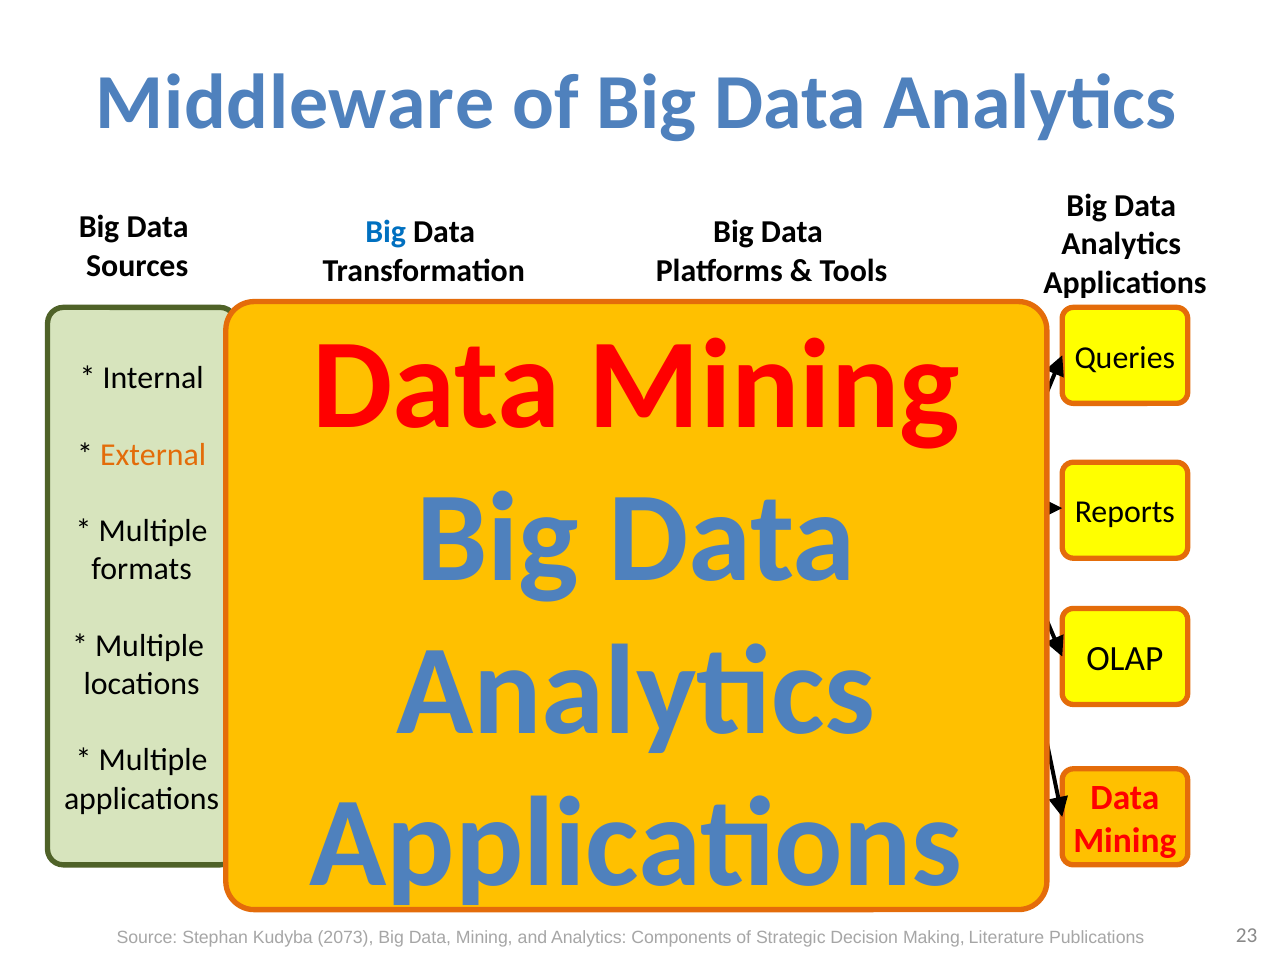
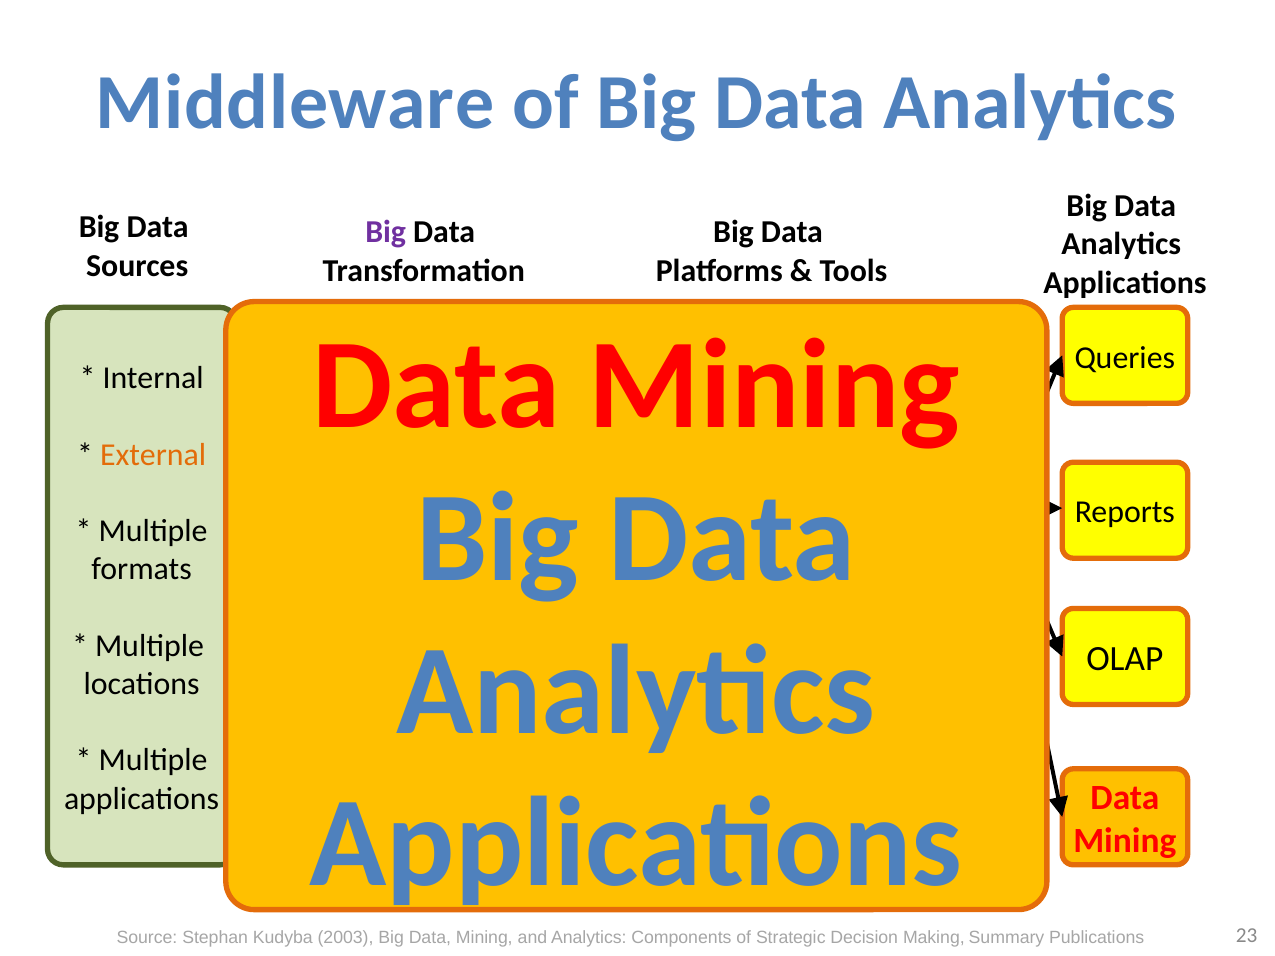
Big at (386, 233) colour: blue -> purple
2073: 2073 -> 2003
Literature: Literature -> Summary
